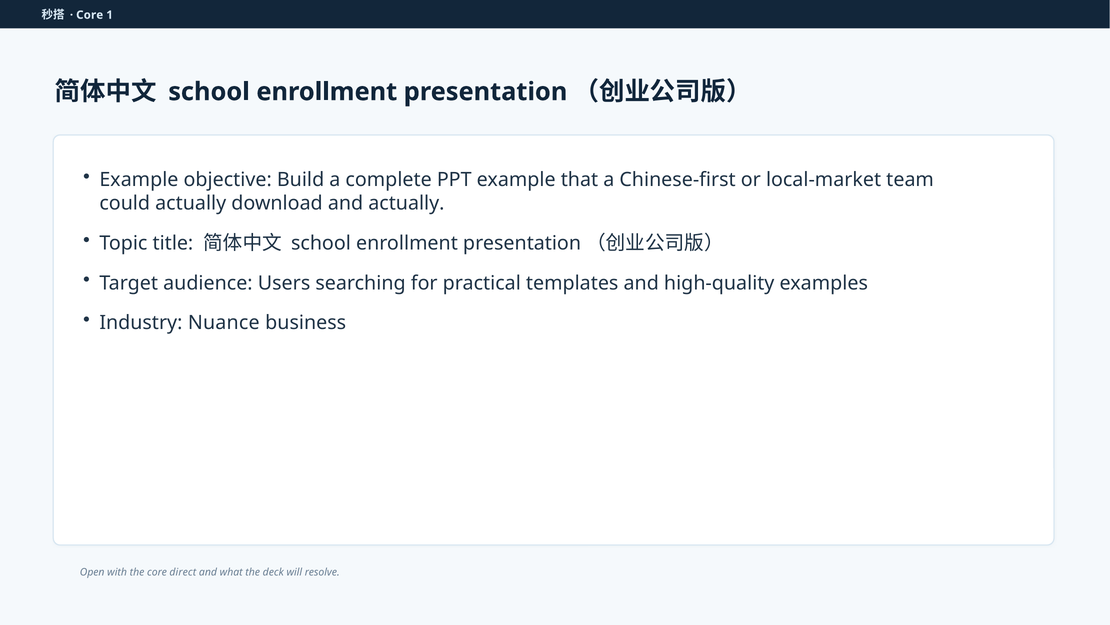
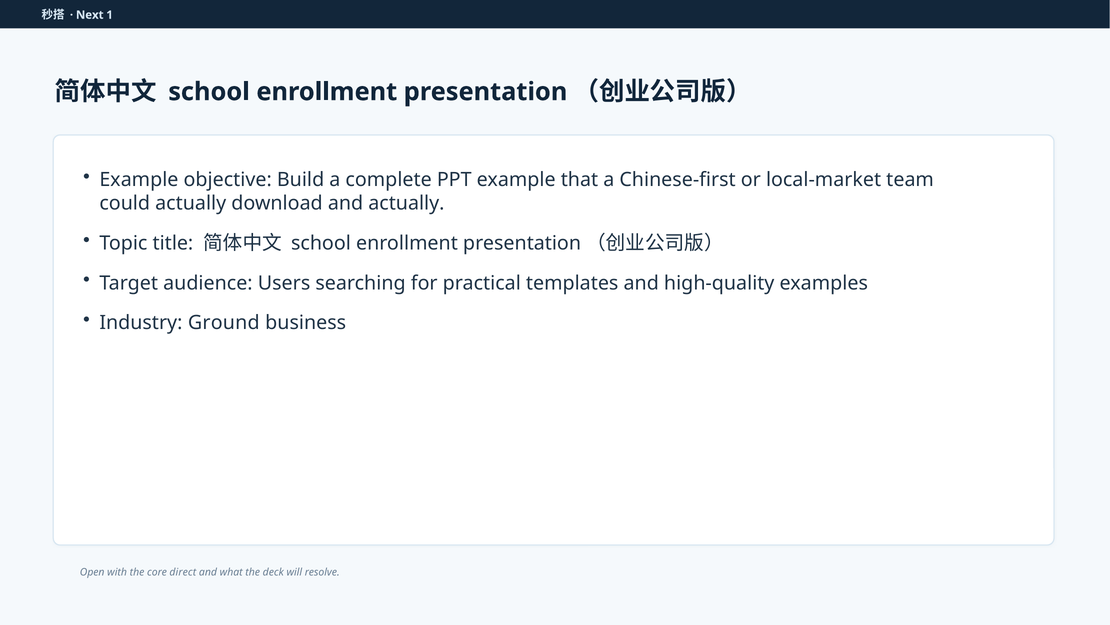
Core at (90, 15): Core -> Next
Nuance: Nuance -> Ground
